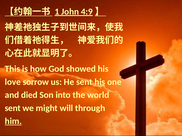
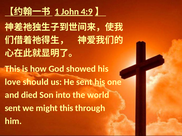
sorrow: sorrow -> should
might will: will -> this
him underline: present -> none
